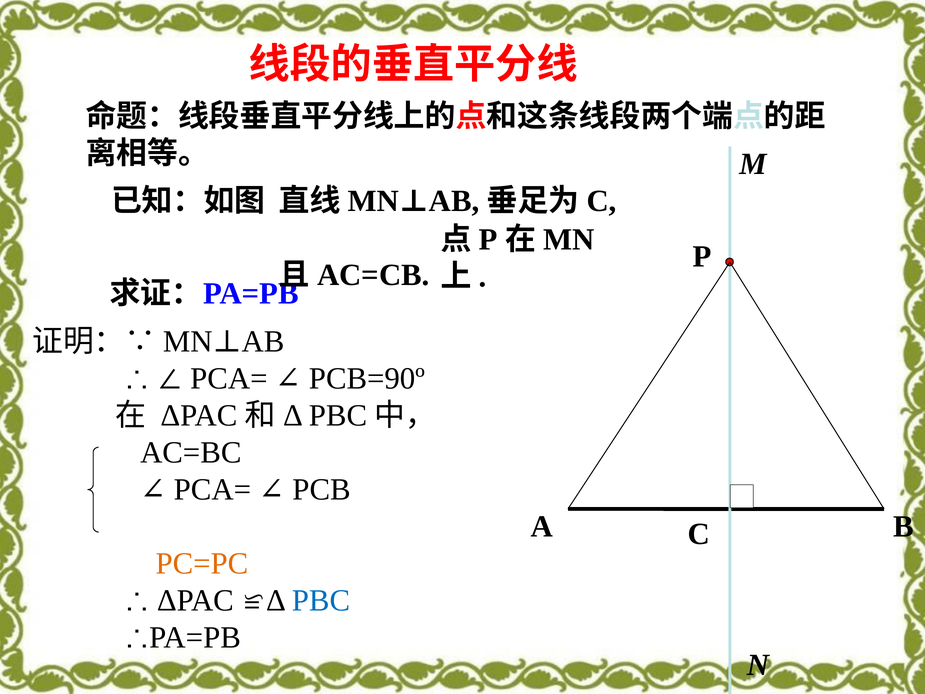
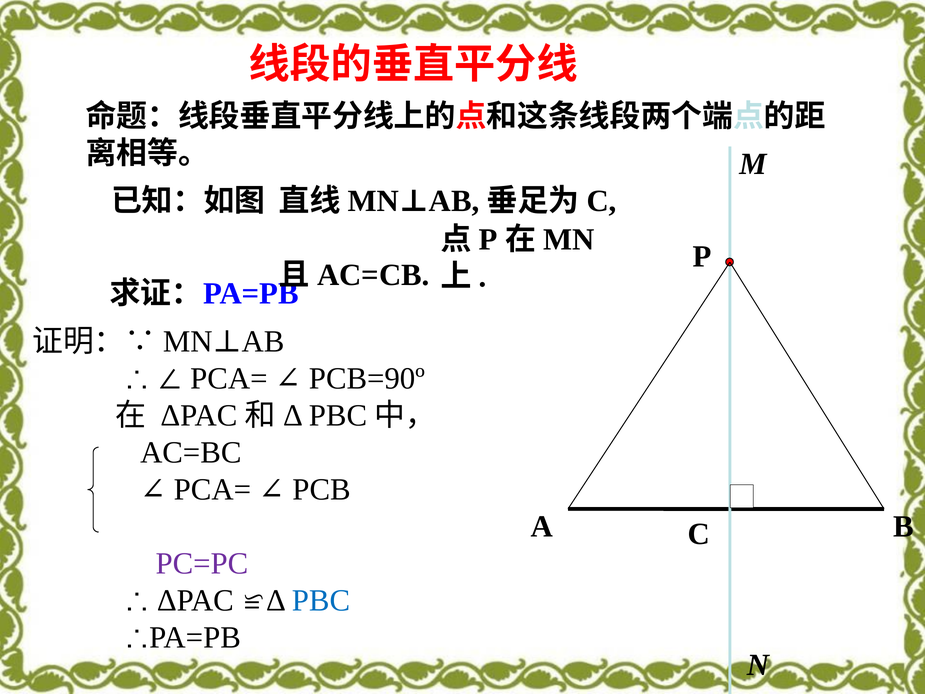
PC=PC colour: orange -> purple
